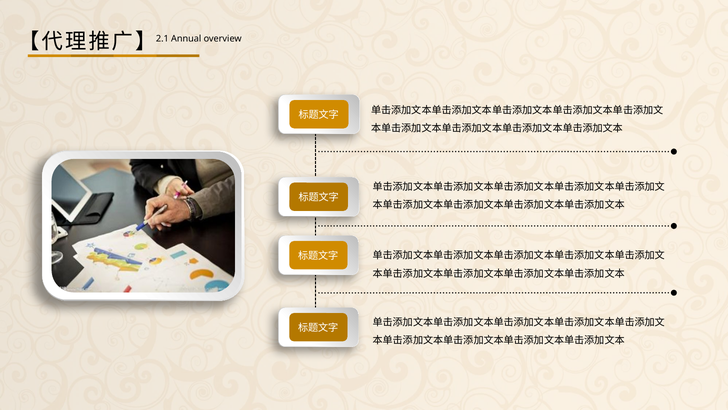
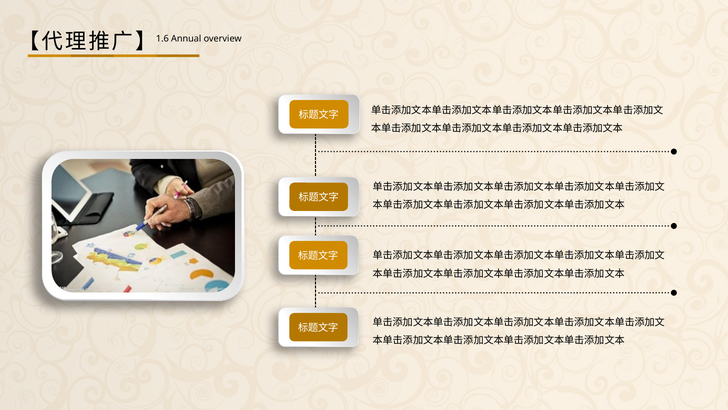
2.1: 2.1 -> 1.6
